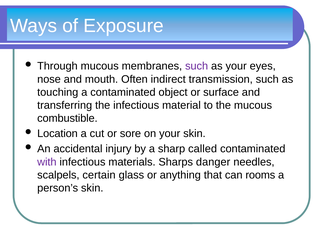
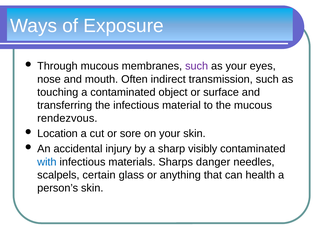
combustible: combustible -> rendezvous
called: called -> visibly
with colour: purple -> blue
rooms: rooms -> health
